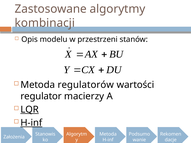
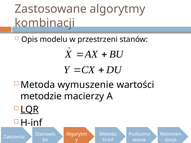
regulatorów: regulatorów -> wymuszenie
regulator: regulator -> metodzie
H-inf at (31, 123) underline: present -> none
